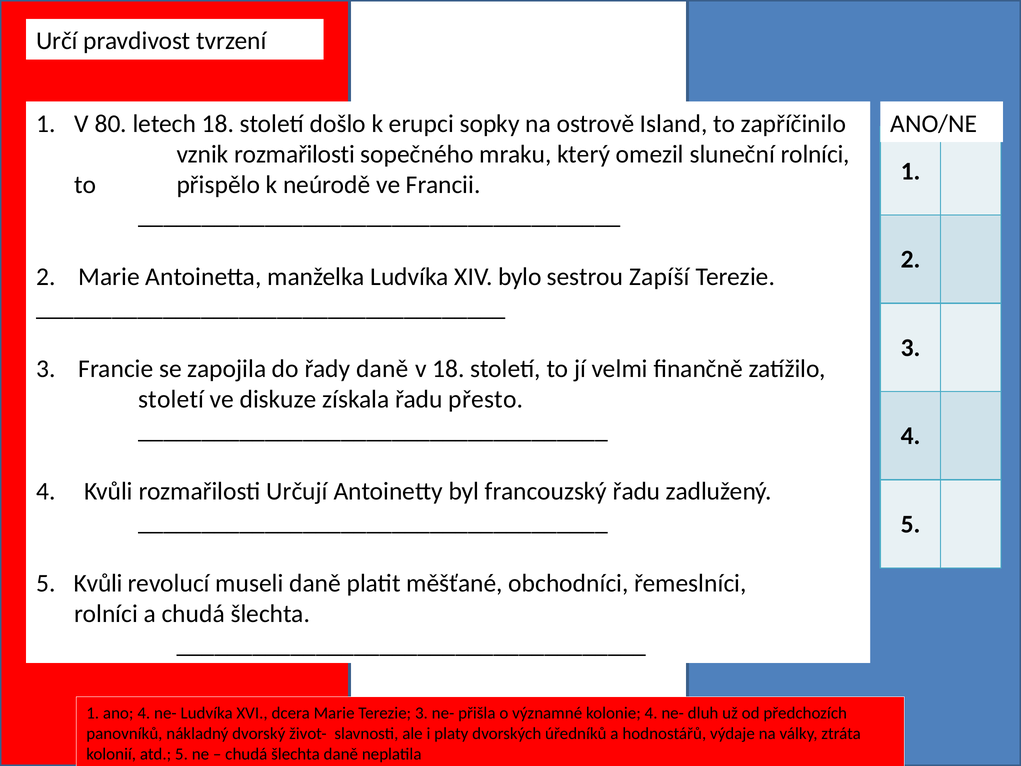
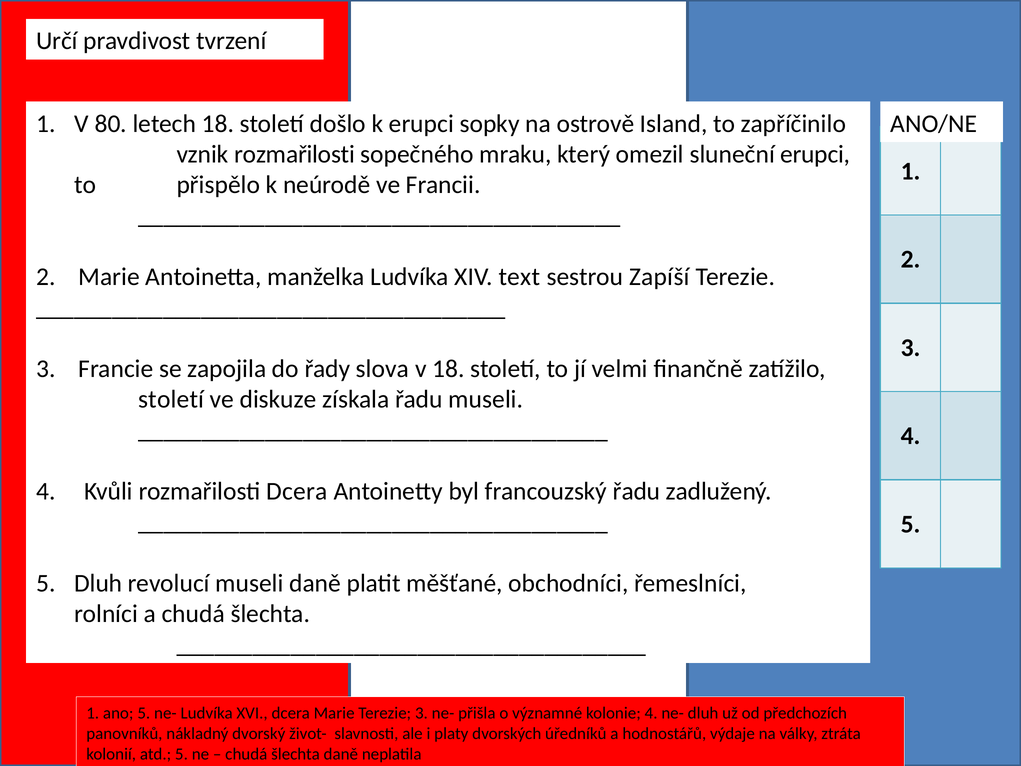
sluneční rolníci: rolníci -> erupci
bylo: bylo -> text
řady daně: daně -> slova
řadu přesto: přesto -> museli
rozmařilosti Určují: Určují -> Dcera
5 Kvůli: Kvůli -> Dluh
ano 4: 4 -> 5
